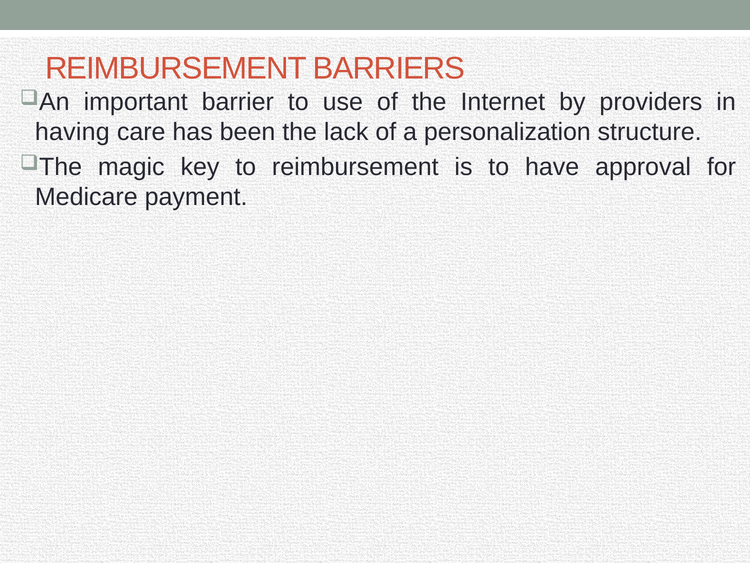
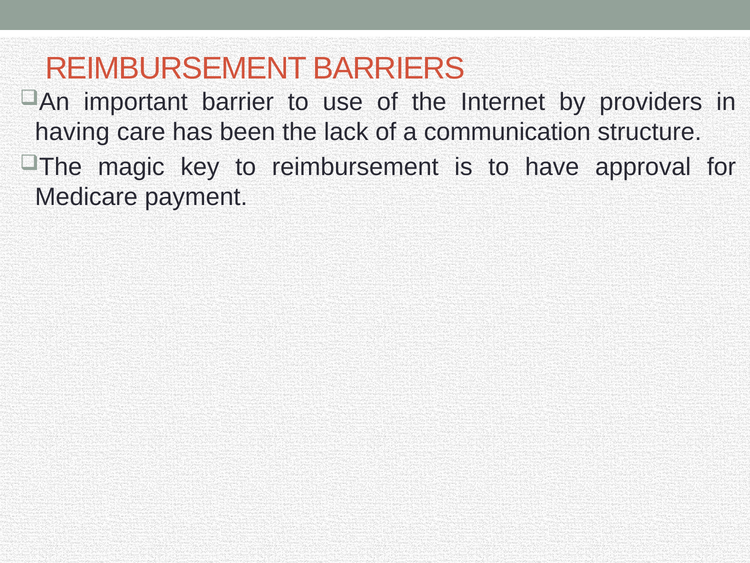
personalization: personalization -> communication
